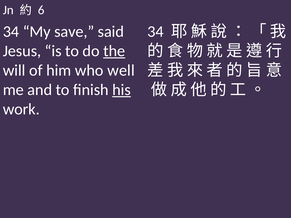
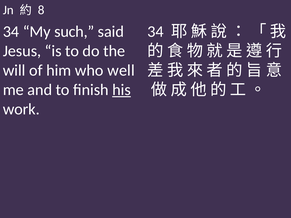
6: 6 -> 8
save: save -> such
the underline: present -> none
